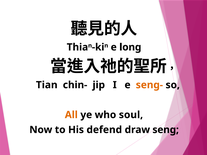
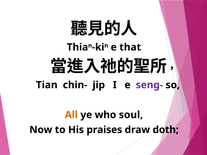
long: long -> that
seng- colour: orange -> purple
defend: defend -> praises
seng: seng -> doth
